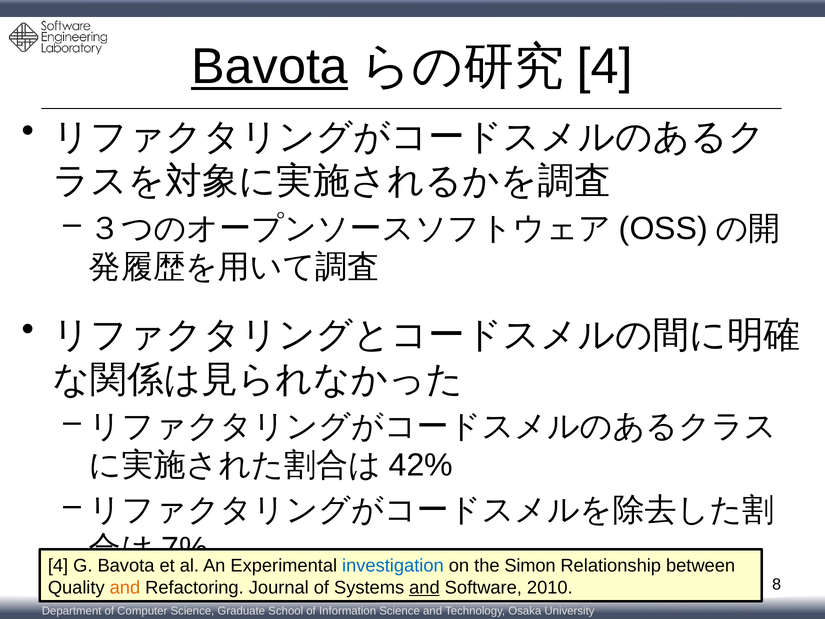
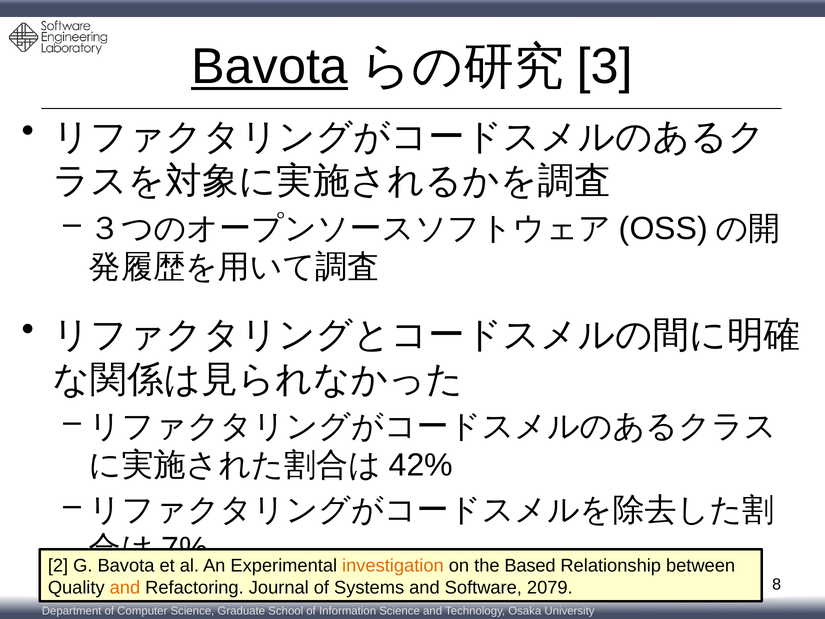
4 at (605, 67): 4 -> 3
4 at (58, 565): 4 -> 2
investigation colour: blue -> orange
Simon: Simon -> Based
and at (424, 587) underline: present -> none
2010: 2010 -> 2079
